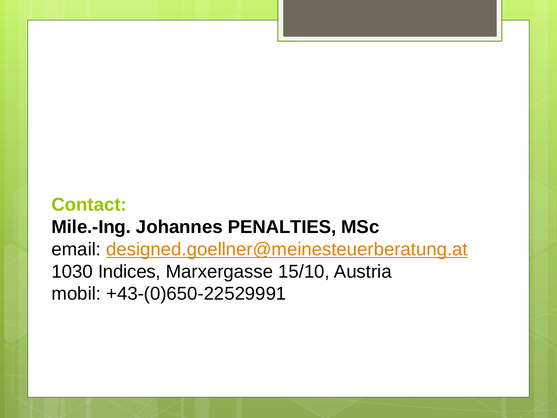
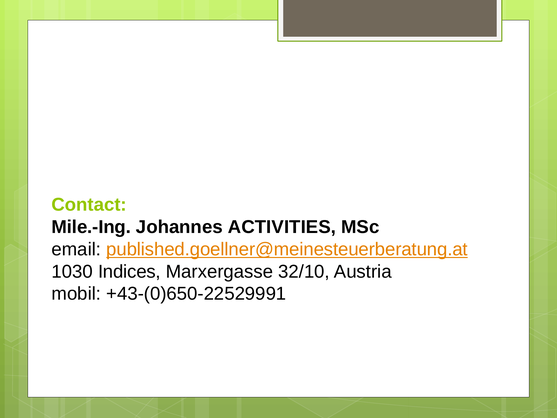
PENALTIES: PENALTIES -> ACTIVITIES
designed.goellner@meinesteuerberatung.at: designed.goellner@meinesteuerberatung.at -> published.goellner@meinesteuerberatung.at
15/10: 15/10 -> 32/10
